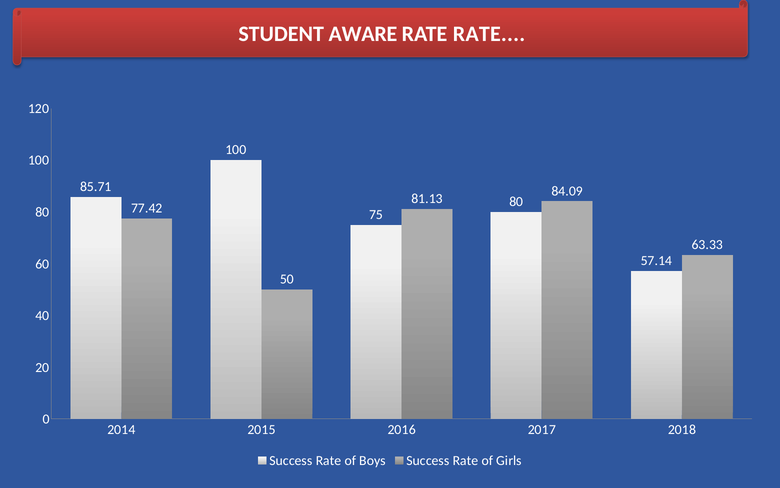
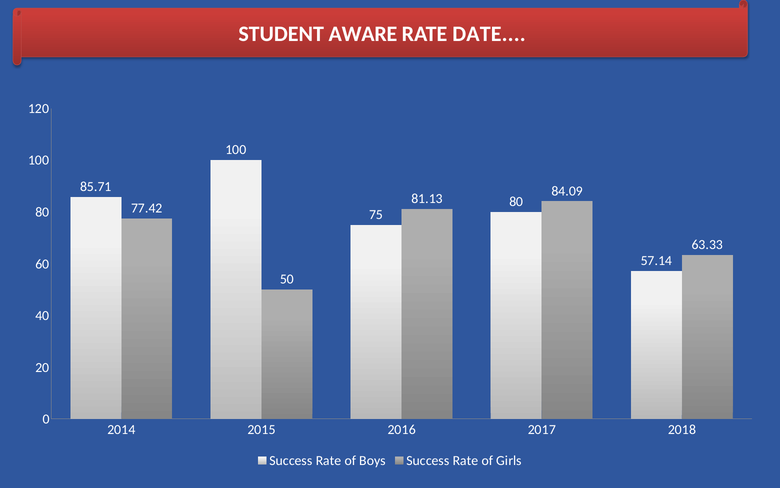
RATE RATE: RATE -> DATE
